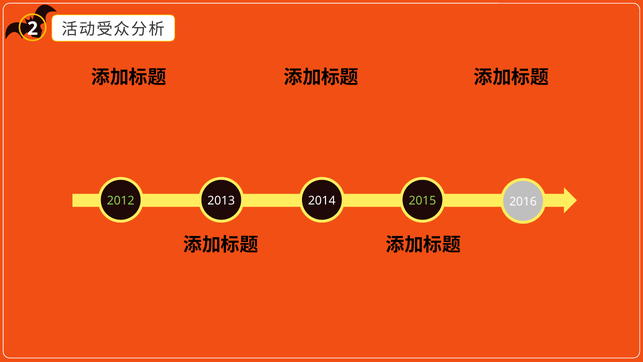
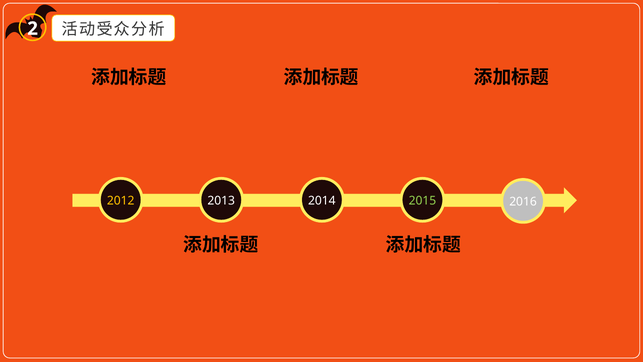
2012 colour: light green -> yellow
